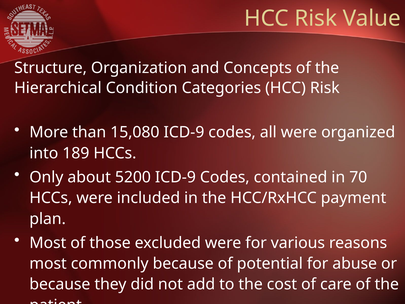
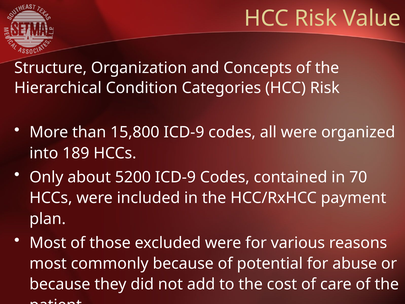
15,080: 15,080 -> 15,800
